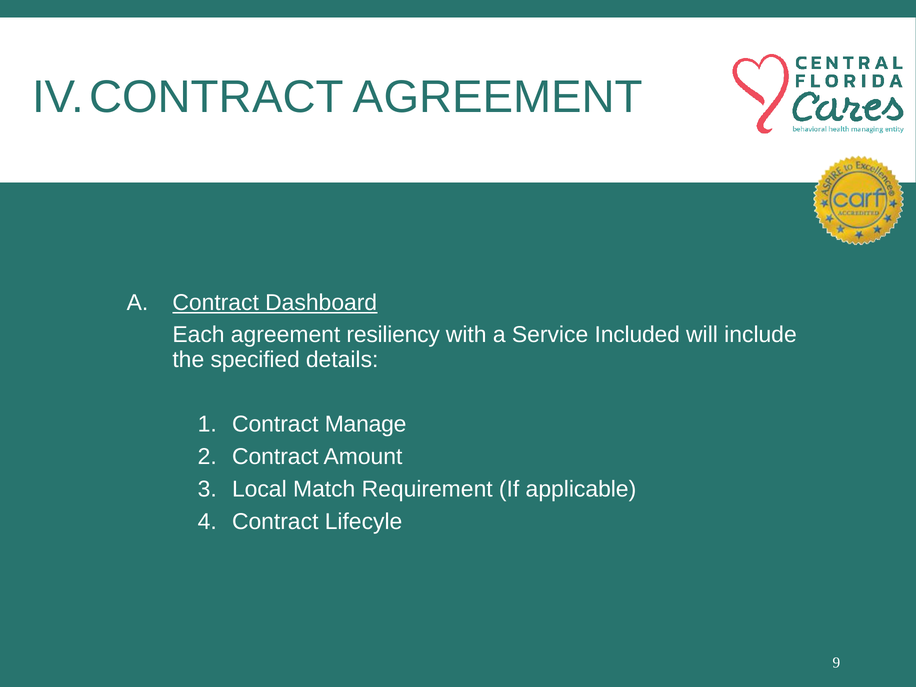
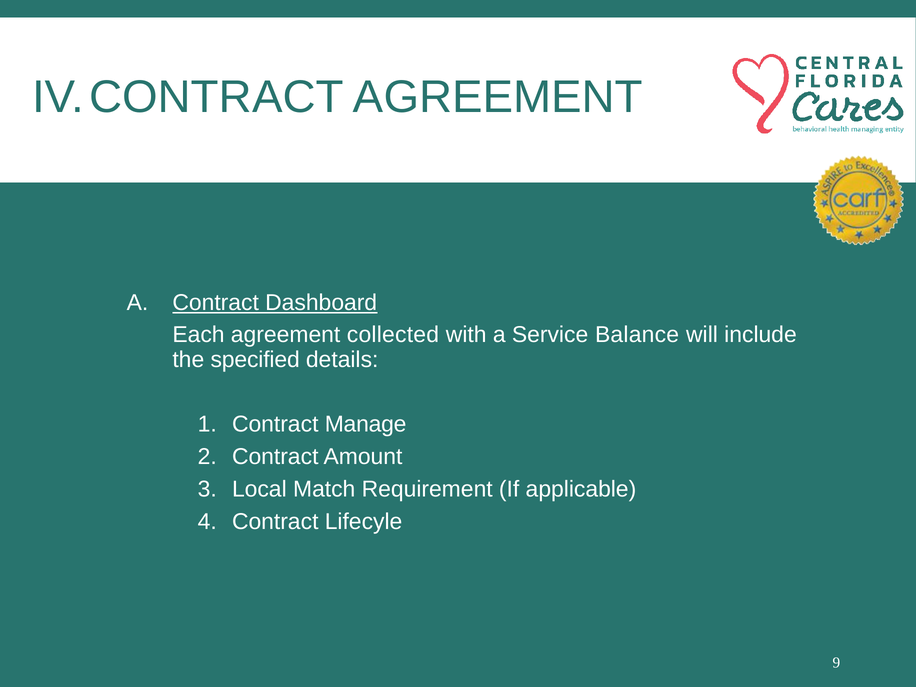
resiliency: resiliency -> collected
Included: Included -> Balance
